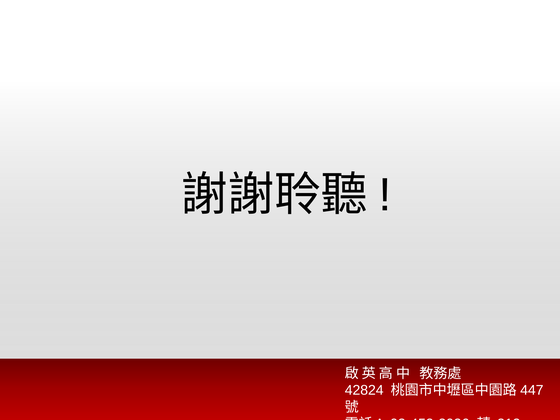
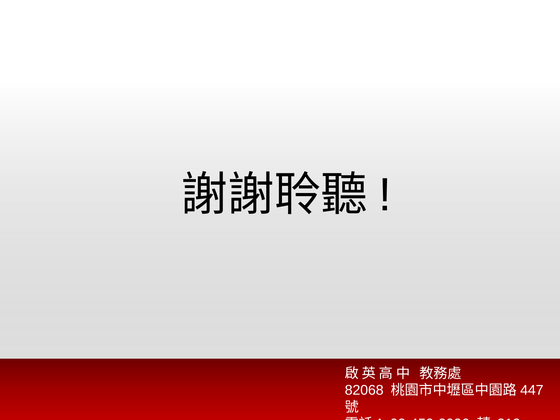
42824: 42824 -> 82068
